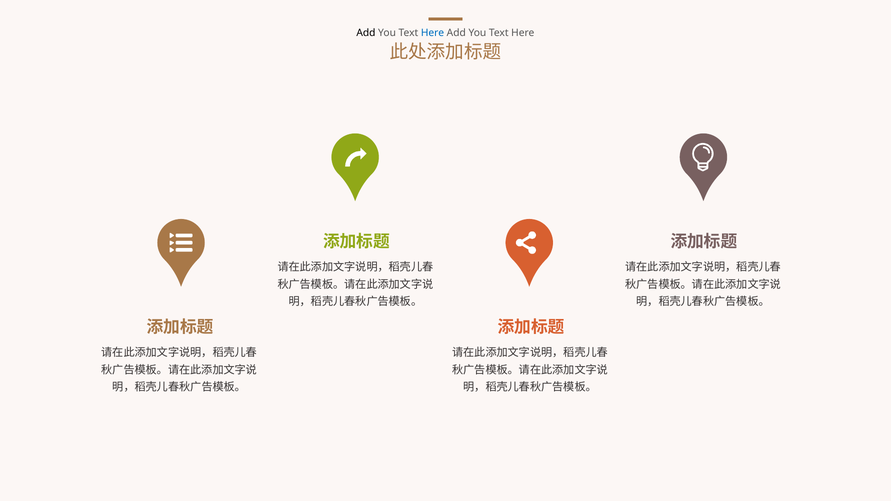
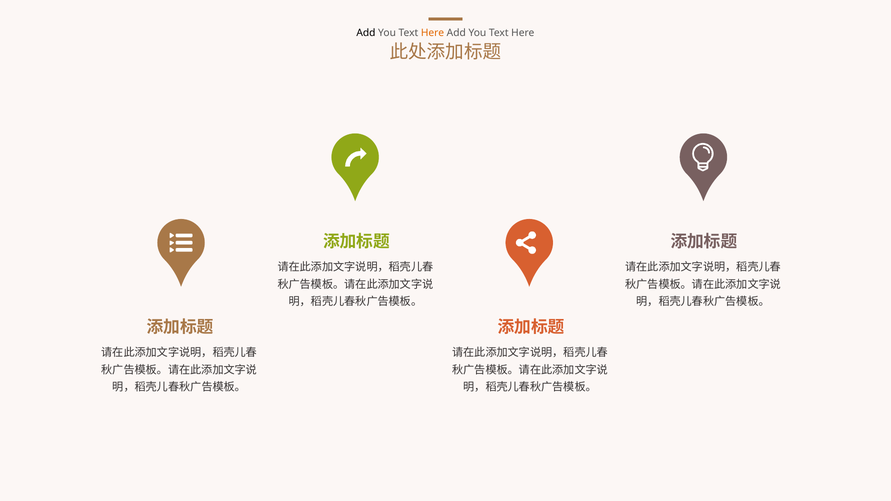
Here at (432, 33) colour: blue -> orange
